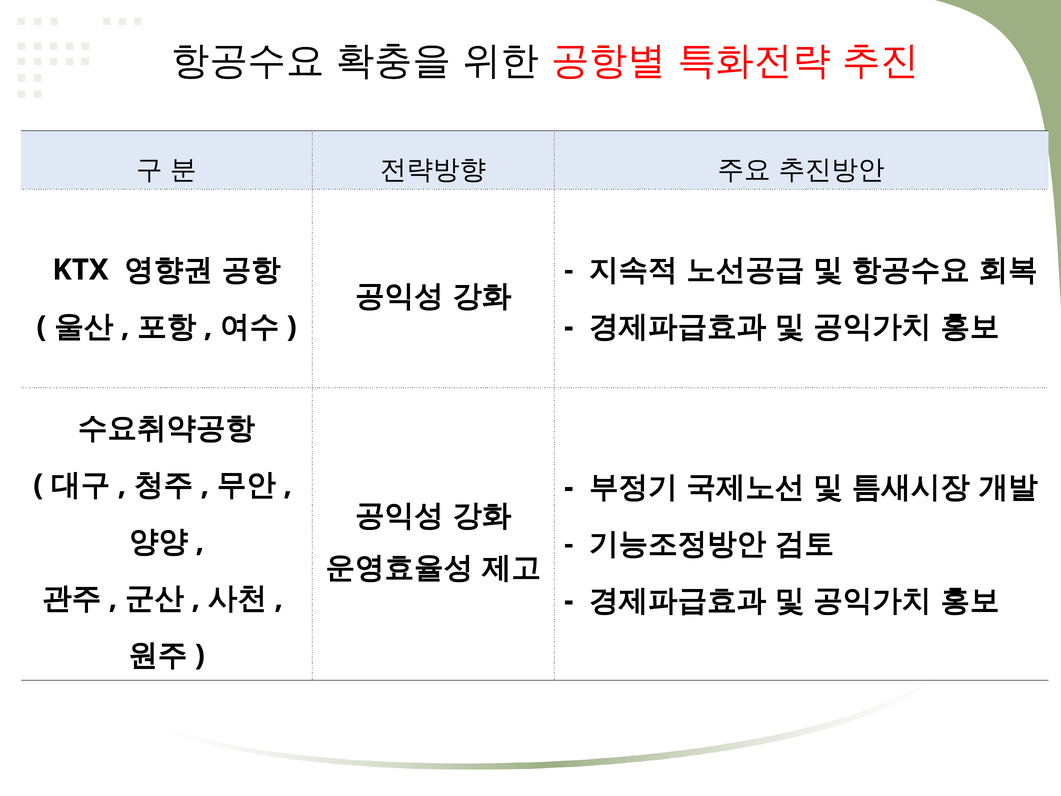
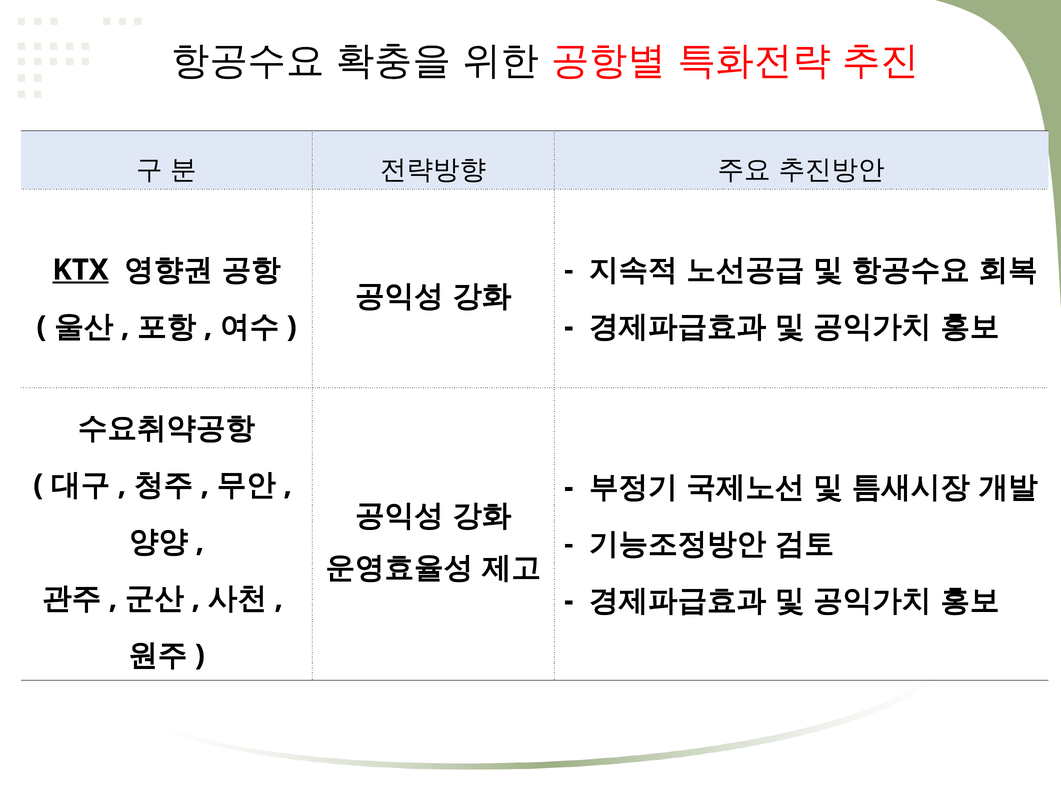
KTX underline: none -> present
